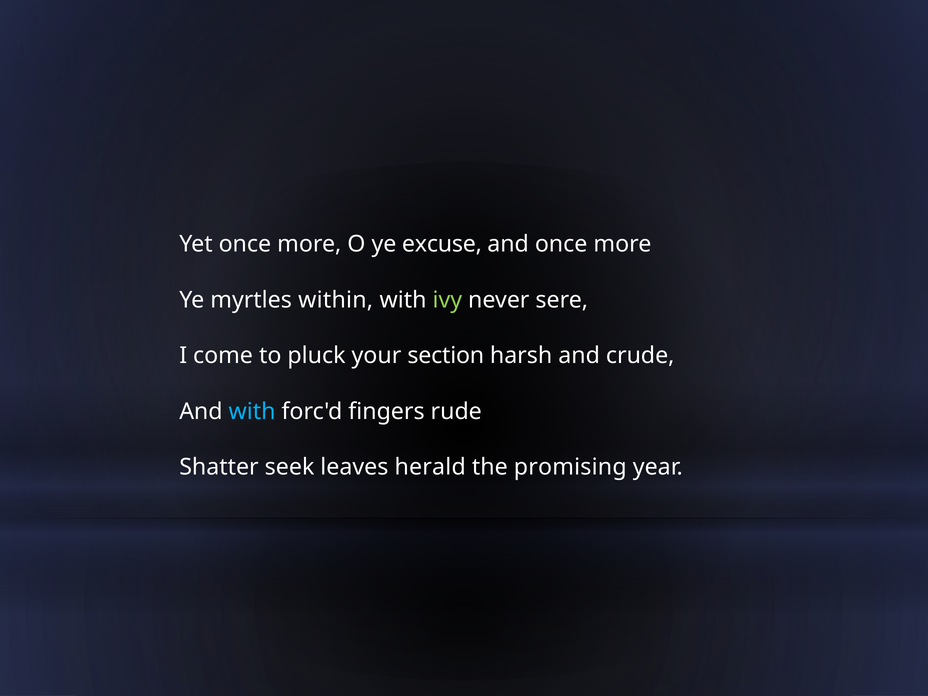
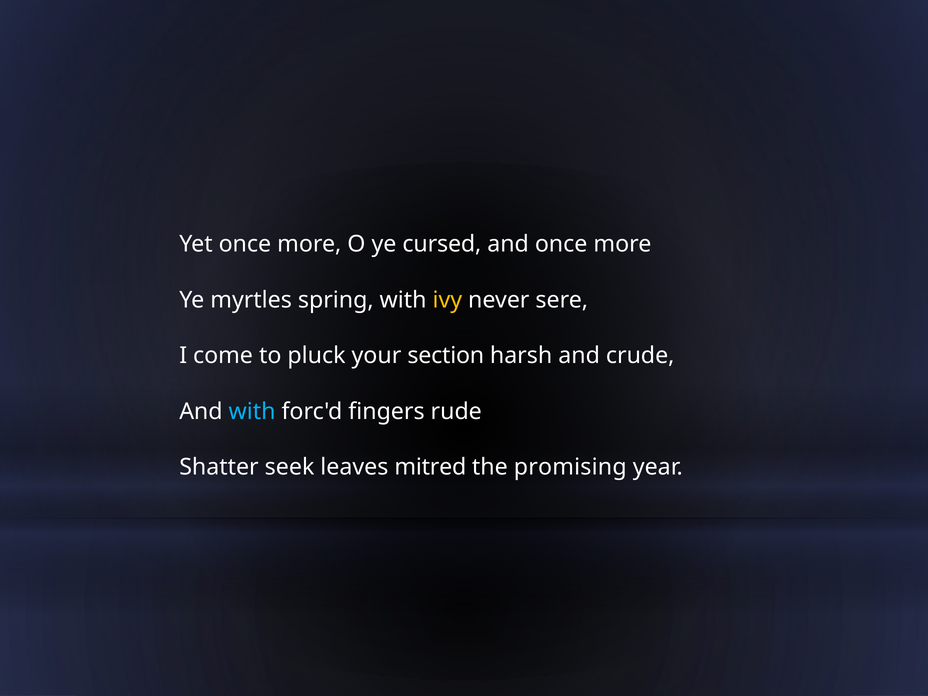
excuse: excuse -> cursed
within: within -> spring
ivy colour: light green -> yellow
herald: herald -> mitred
